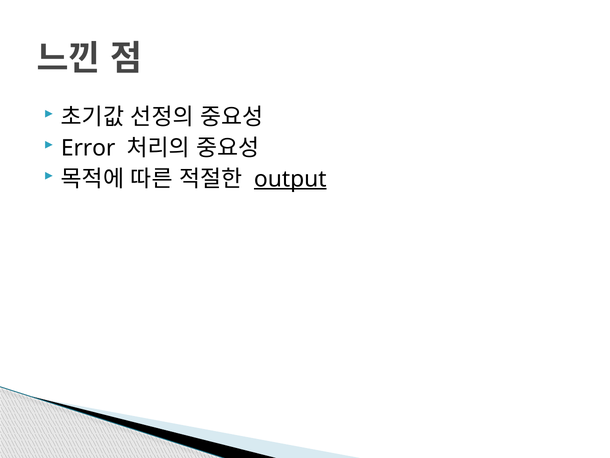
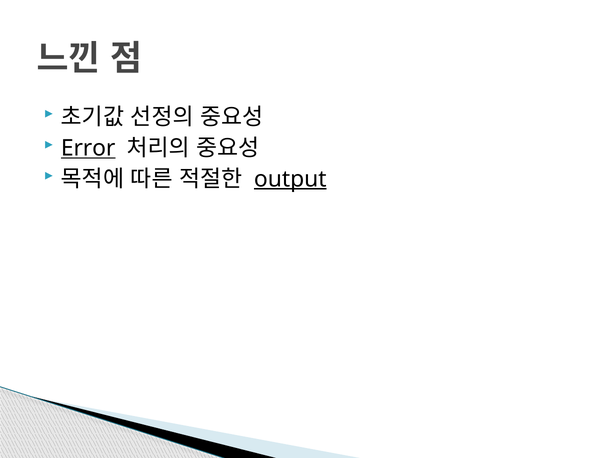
Error underline: none -> present
